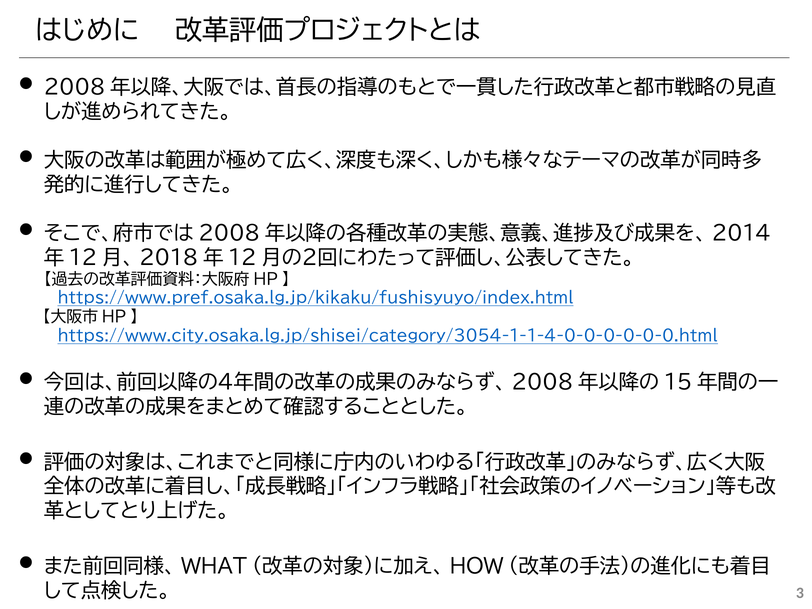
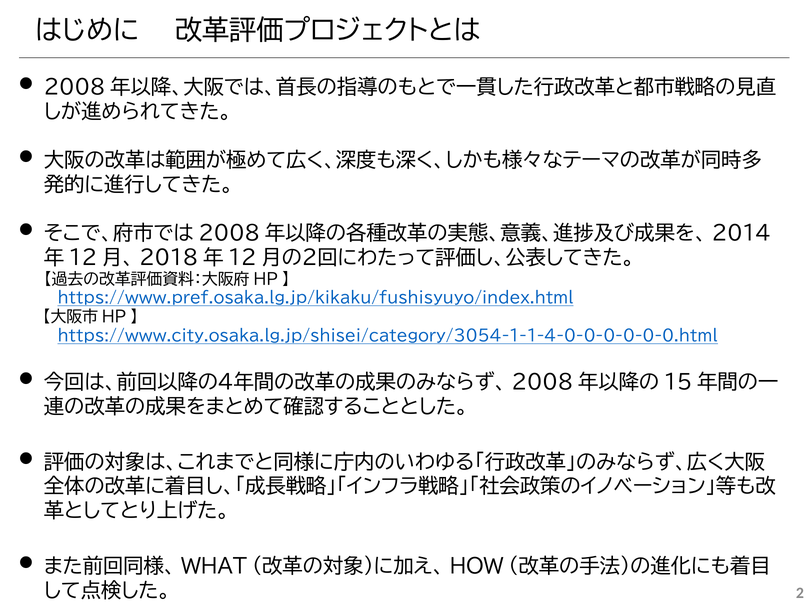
3: 3 -> 2
